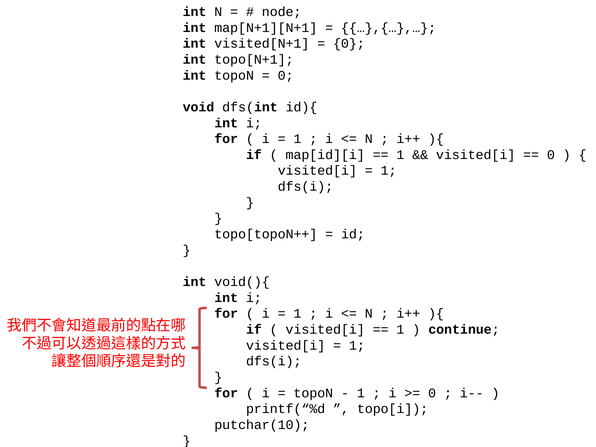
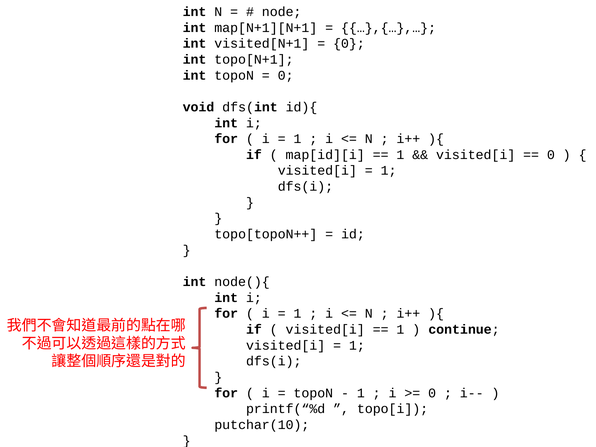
void(){: void(){ -> node(){
